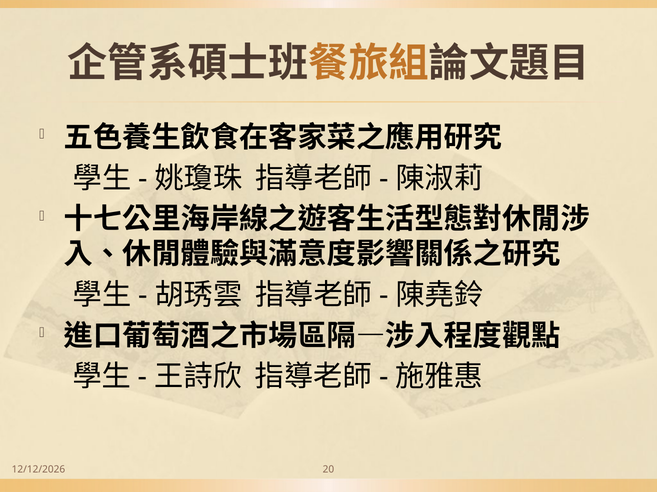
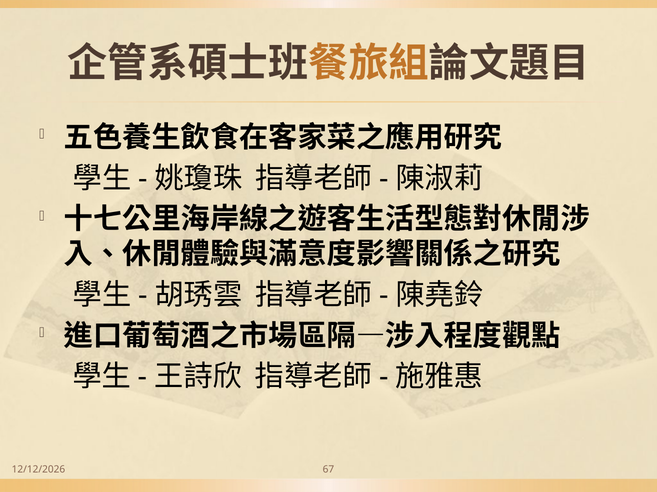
20: 20 -> 67
